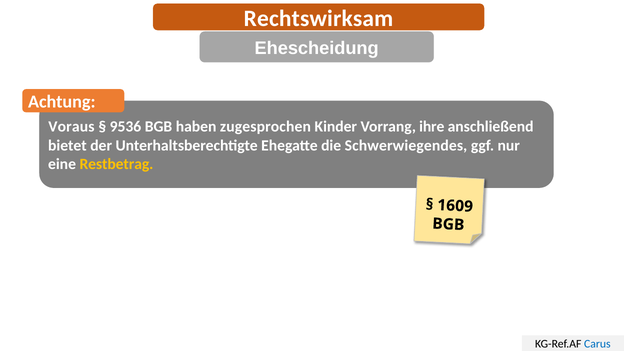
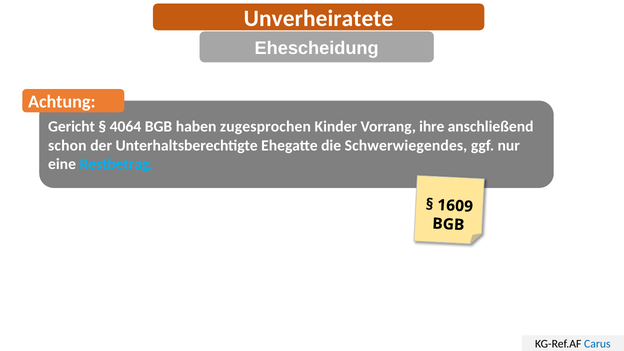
Rechtswirksam: Rechtswirksam -> Unverheiratete
Voraus: Voraus -> Gericht
9536: 9536 -> 4064
bietet: bietet -> schon
Restbetrag colour: yellow -> light blue
